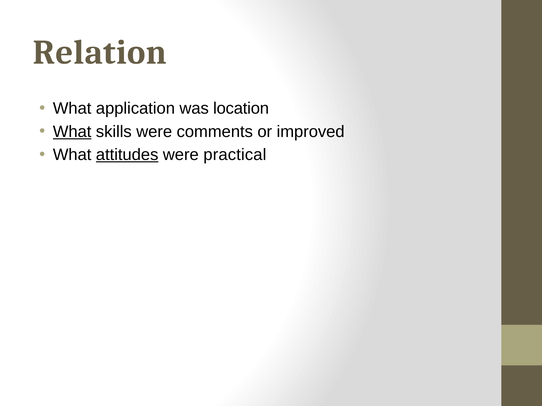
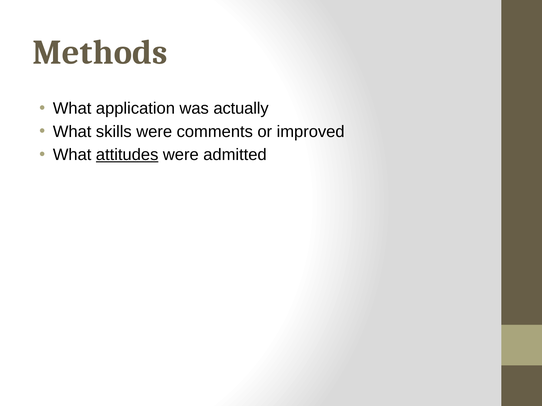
Relation: Relation -> Methods
location: location -> actually
What at (72, 132) underline: present -> none
practical: practical -> admitted
